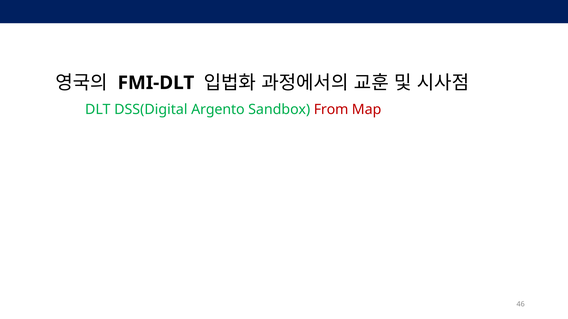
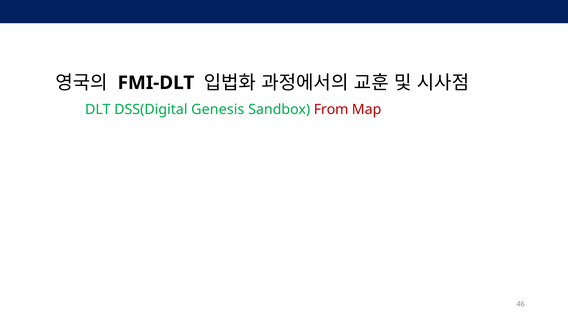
Argento: Argento -> Genesis
